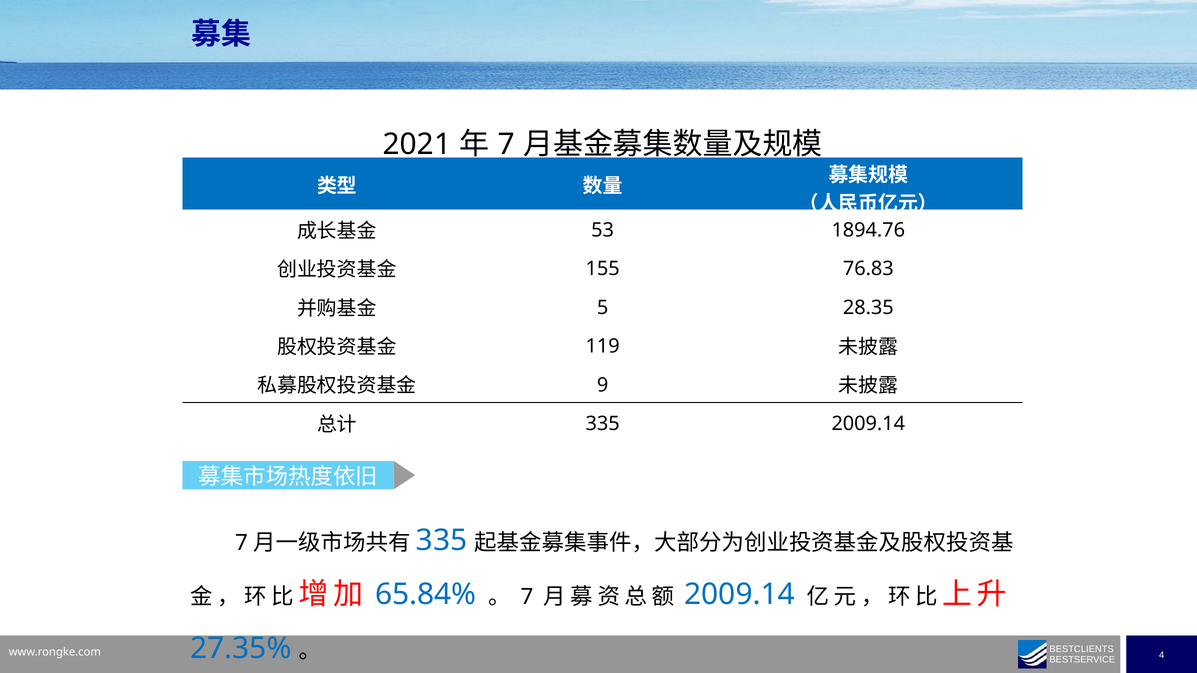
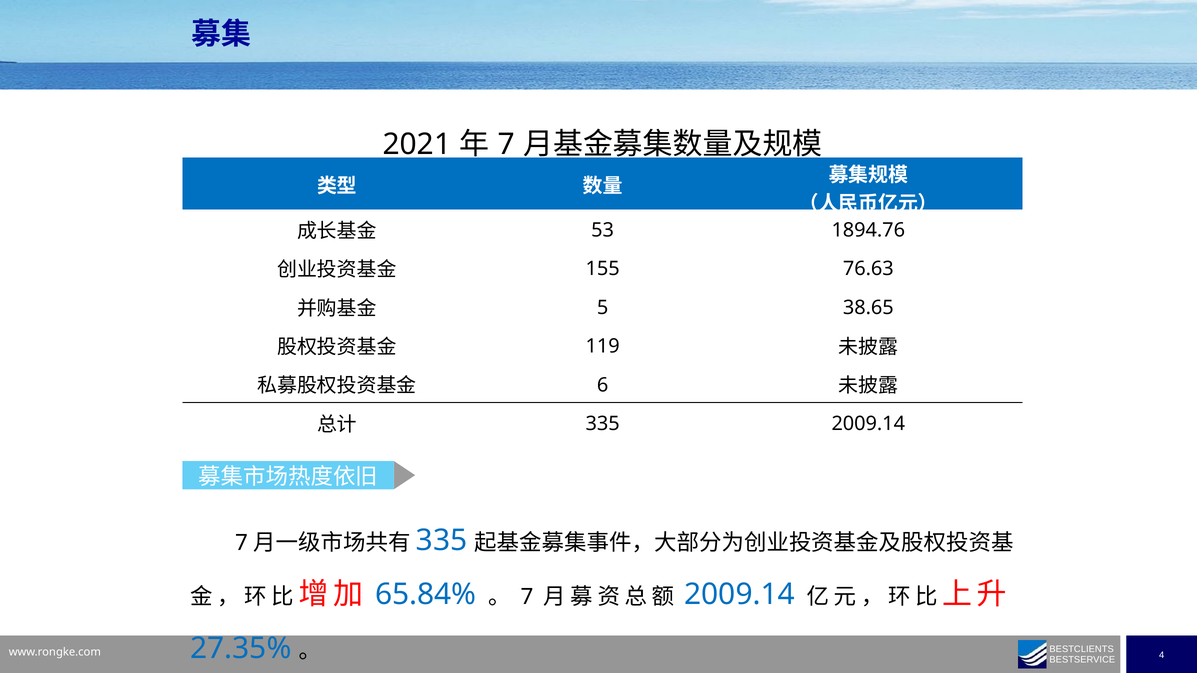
76.83: 76.83 -> 76.63
28.35: 28.35 -> 38.65
9: 9 -> 6
